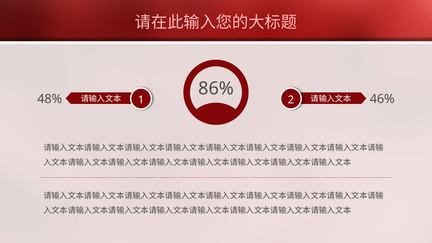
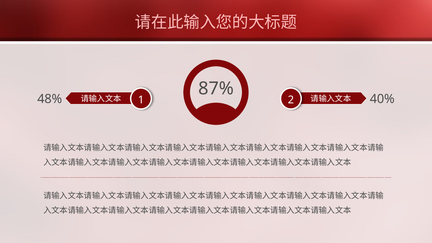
86%: 86% -> 87%
46%: 46% -> 40%
